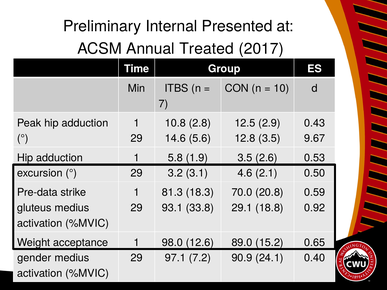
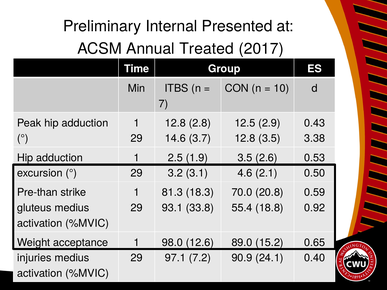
10.8 at (175, 123): 10.8 -> 12.8
5.6: 5.6 -> 3.7
9.67: 9.67 -> 3.38
5.8: 5.8 -> 2.5
Pre-data: Pre-data -> Pre-than
29.1: 29.1 -> 55.4
gender: gender -> injuries
